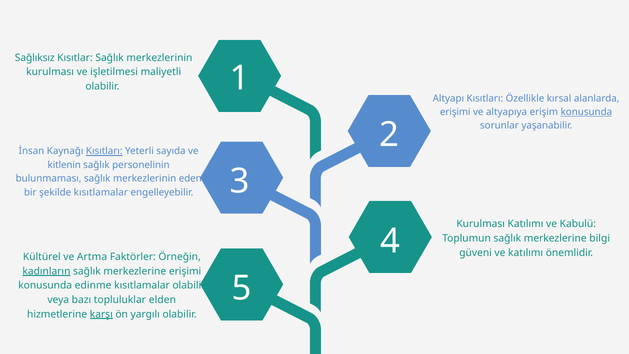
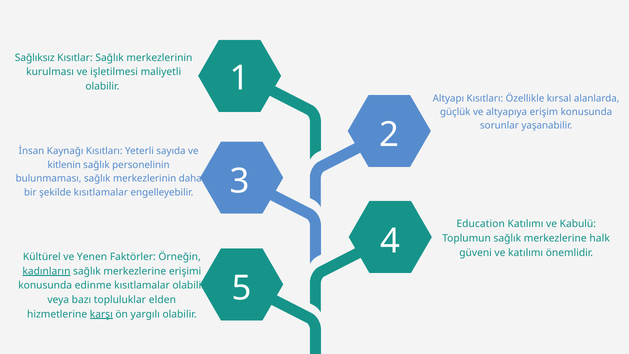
erişimi at (455, 112): erişimi -> güçlük
konusunda at (586, 112) underline: present -> none
Kısıtları at (104, 151) underline: present -> none
eden: eden -> daha
Kurulması at (481, 224): Kurulması -> Education
bilgi: bilgi -> halk
Artma: Artma -> Yenen
